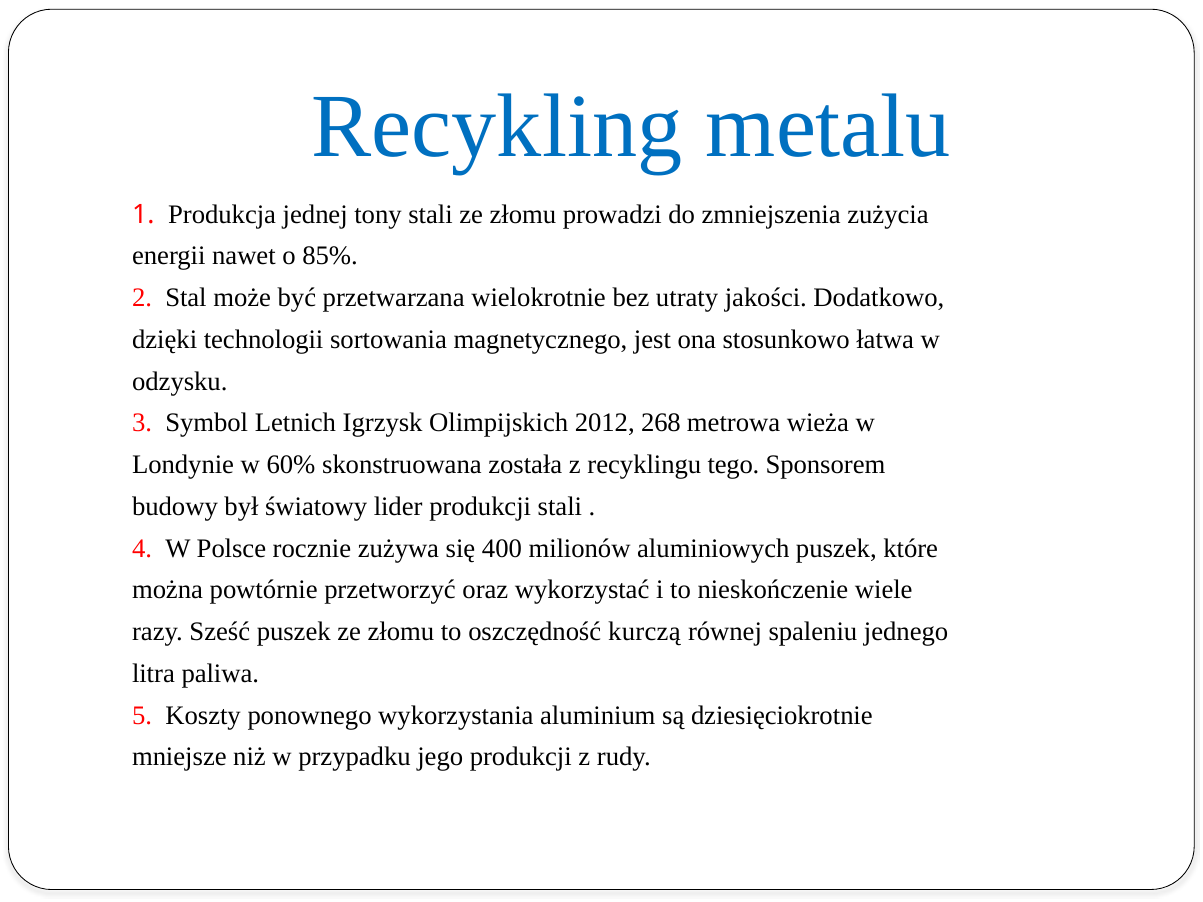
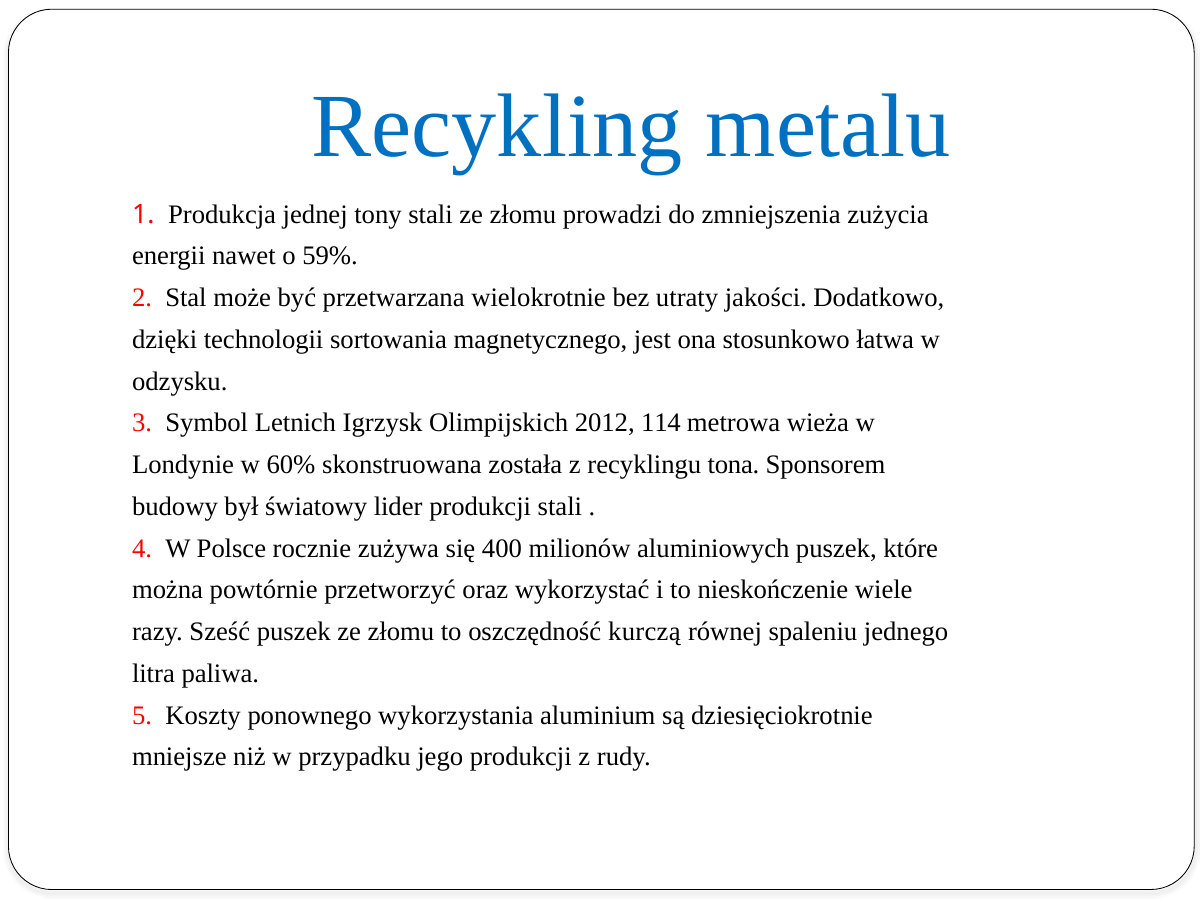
85%: 85% -> 59%
268: 268 -> 114
tego: tego -> tona
